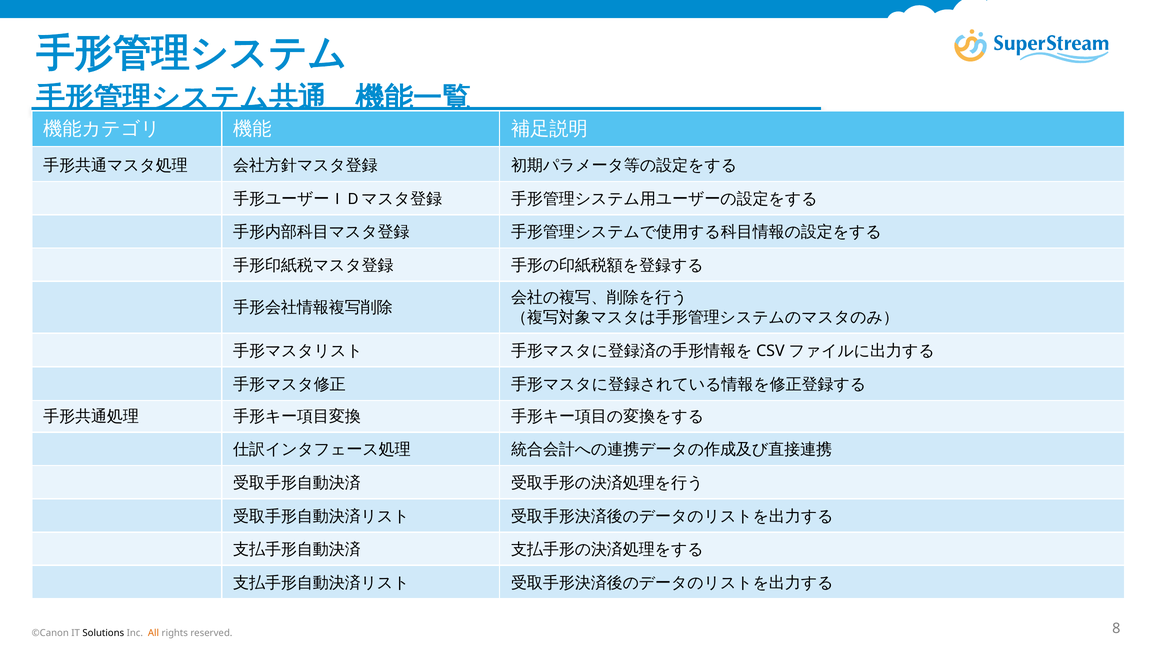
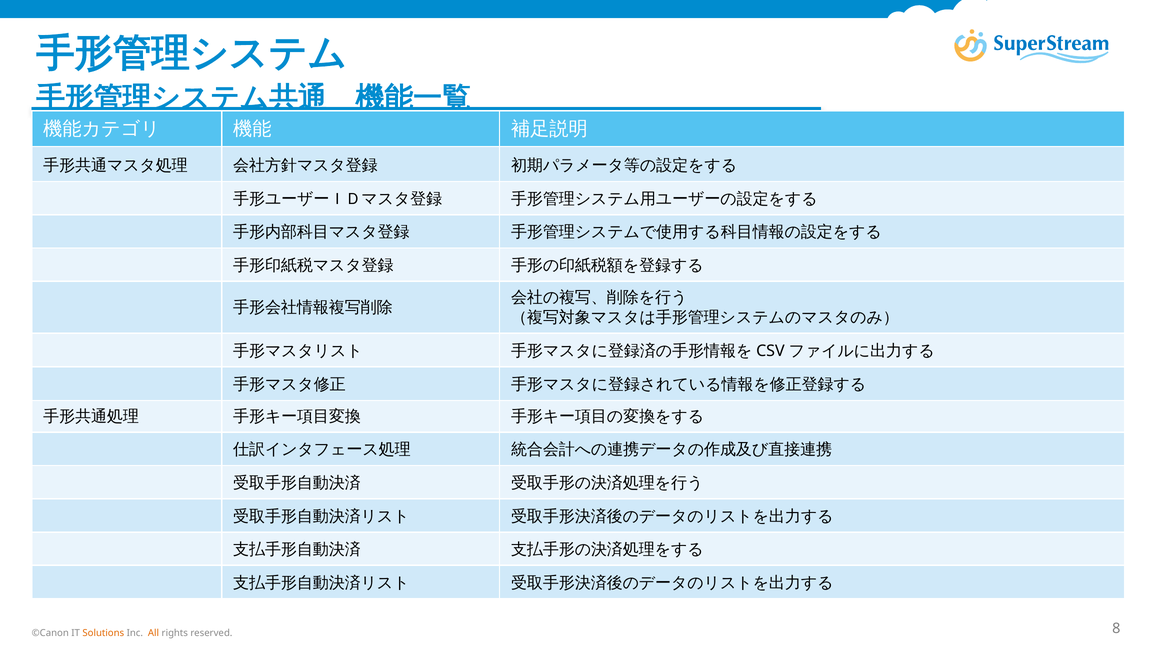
Solutions colour: black -> orange
